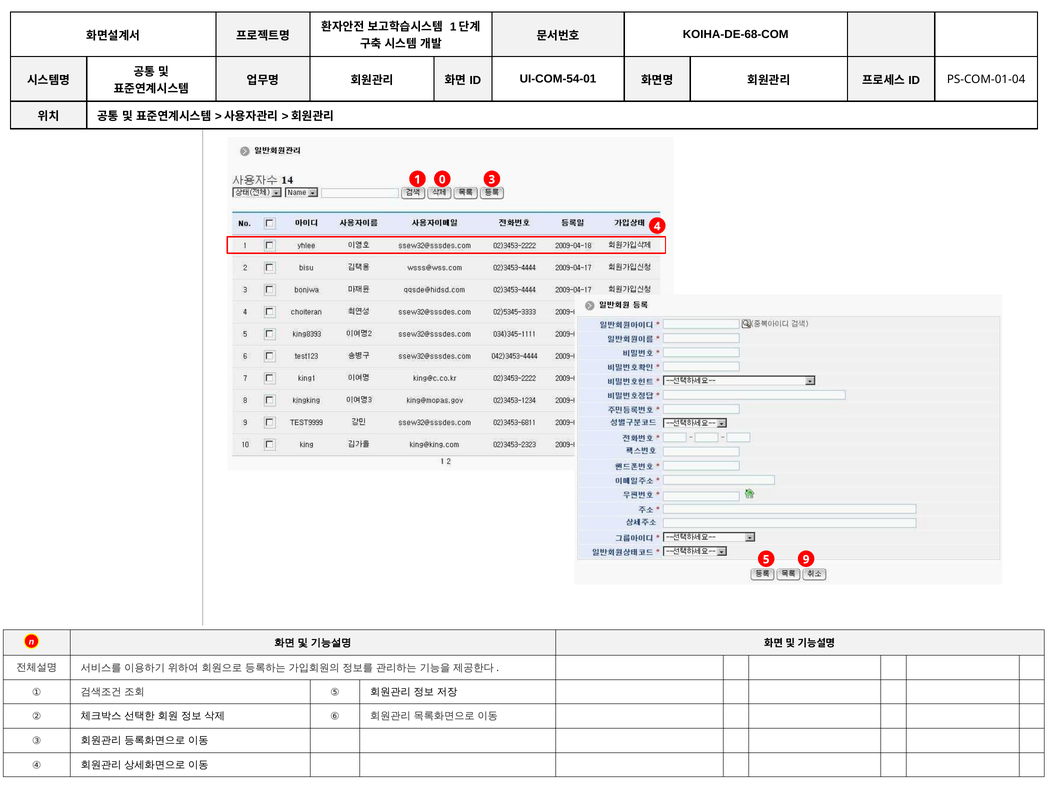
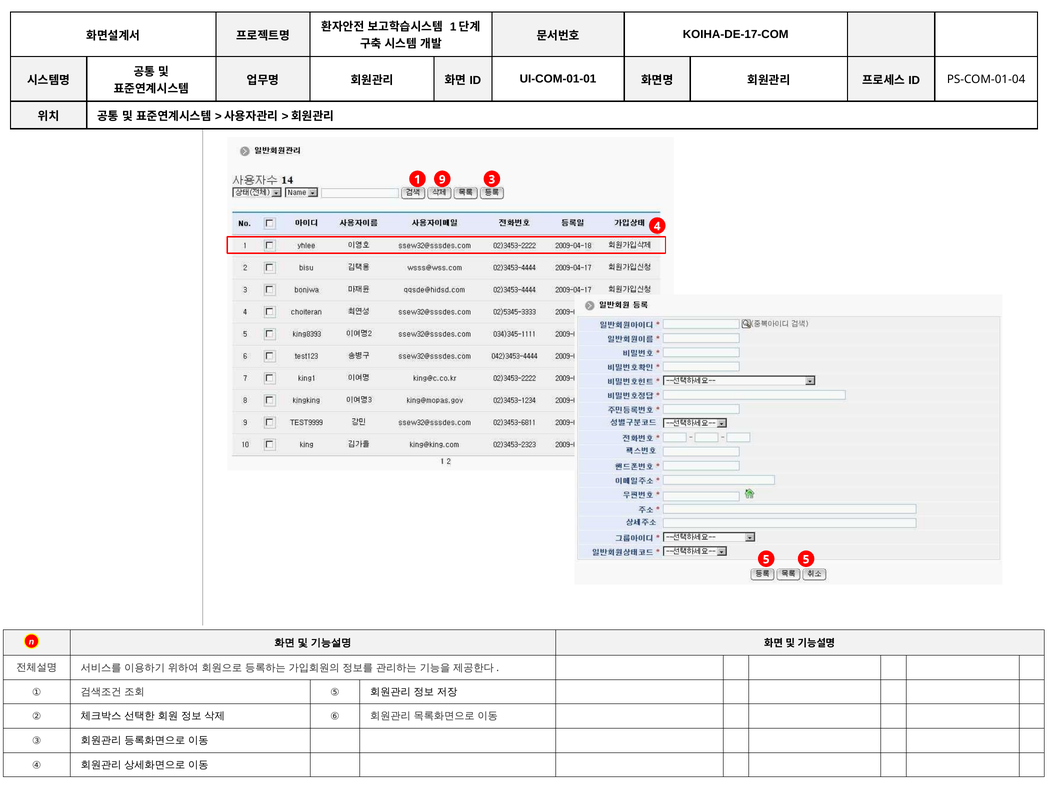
KOIHA-DE-68-COM: KOIHA-DE-68-COM -> KOIHA-DE-17-COM
UI-COM-54-01: UI-COM-54-01 -> UI-COM-01-01
0: 0 -> 9
5 9: 9 -> 5
